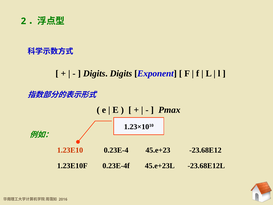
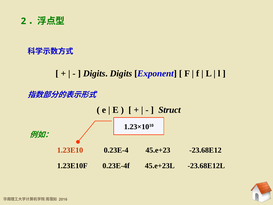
Pmax: Pmax -> Struct
